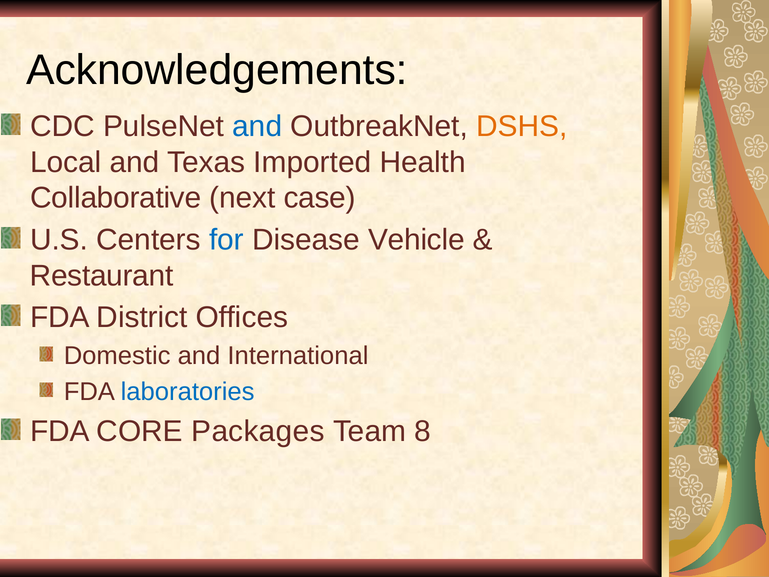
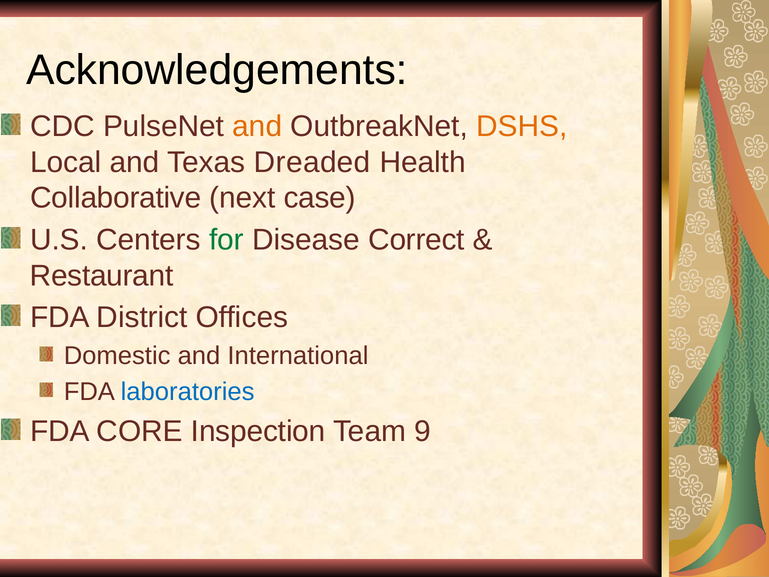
and at (257, 126) colour: blue -> orange
Imported: Imported -> Dreaded
for colour: blue -> green
Vehicle: Vehicle -> Correct
Packages: Packages -> Inspection
8: 8 -> 9
